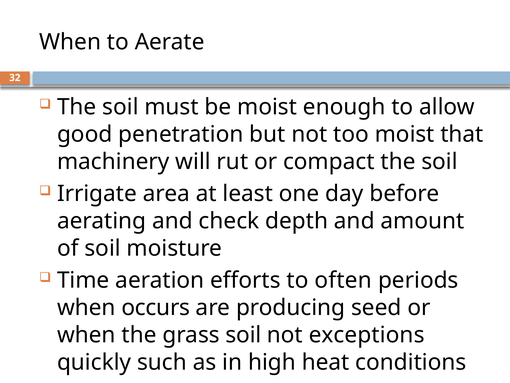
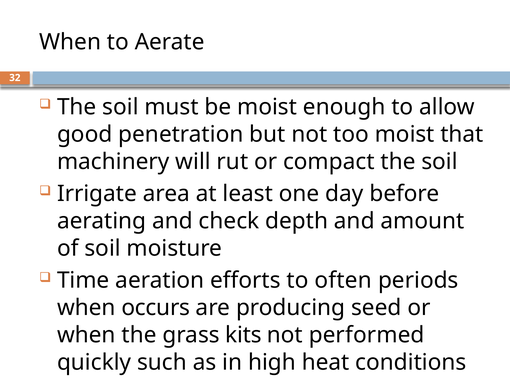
grass soil: soil -> kits
exceptions: exceptions -> performed
